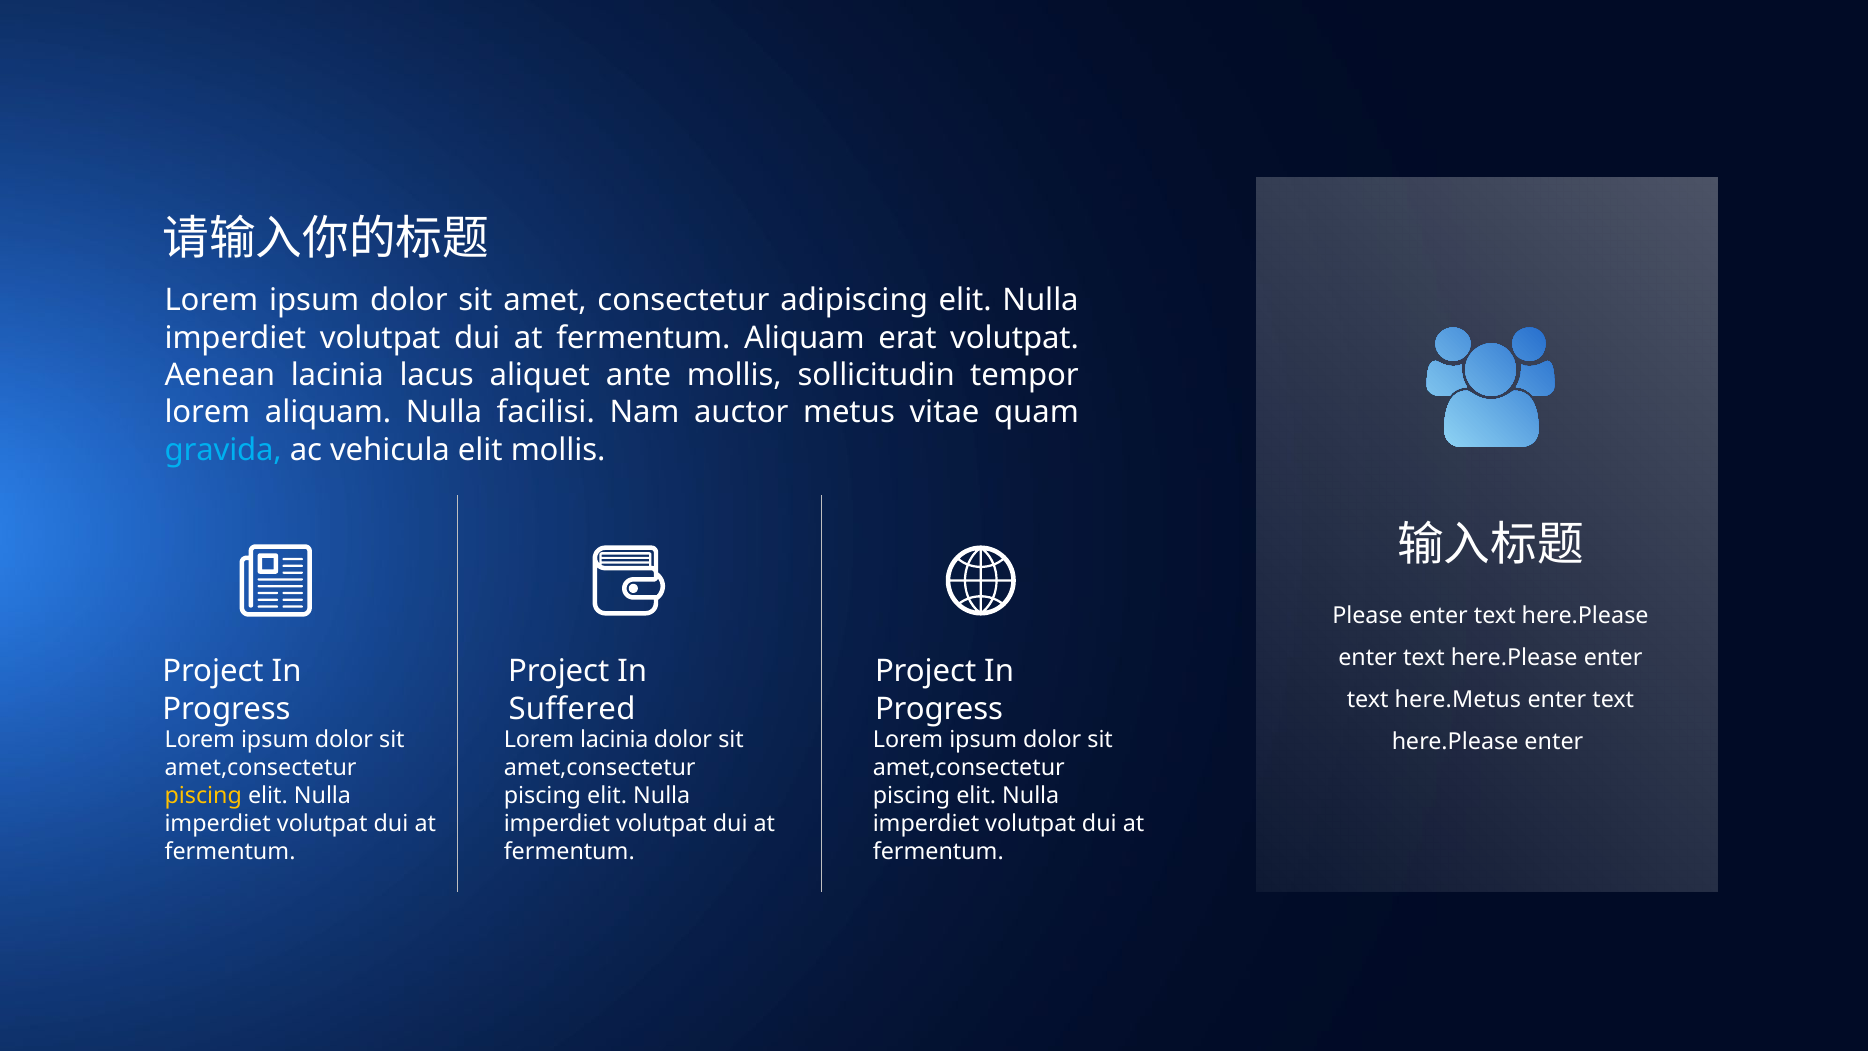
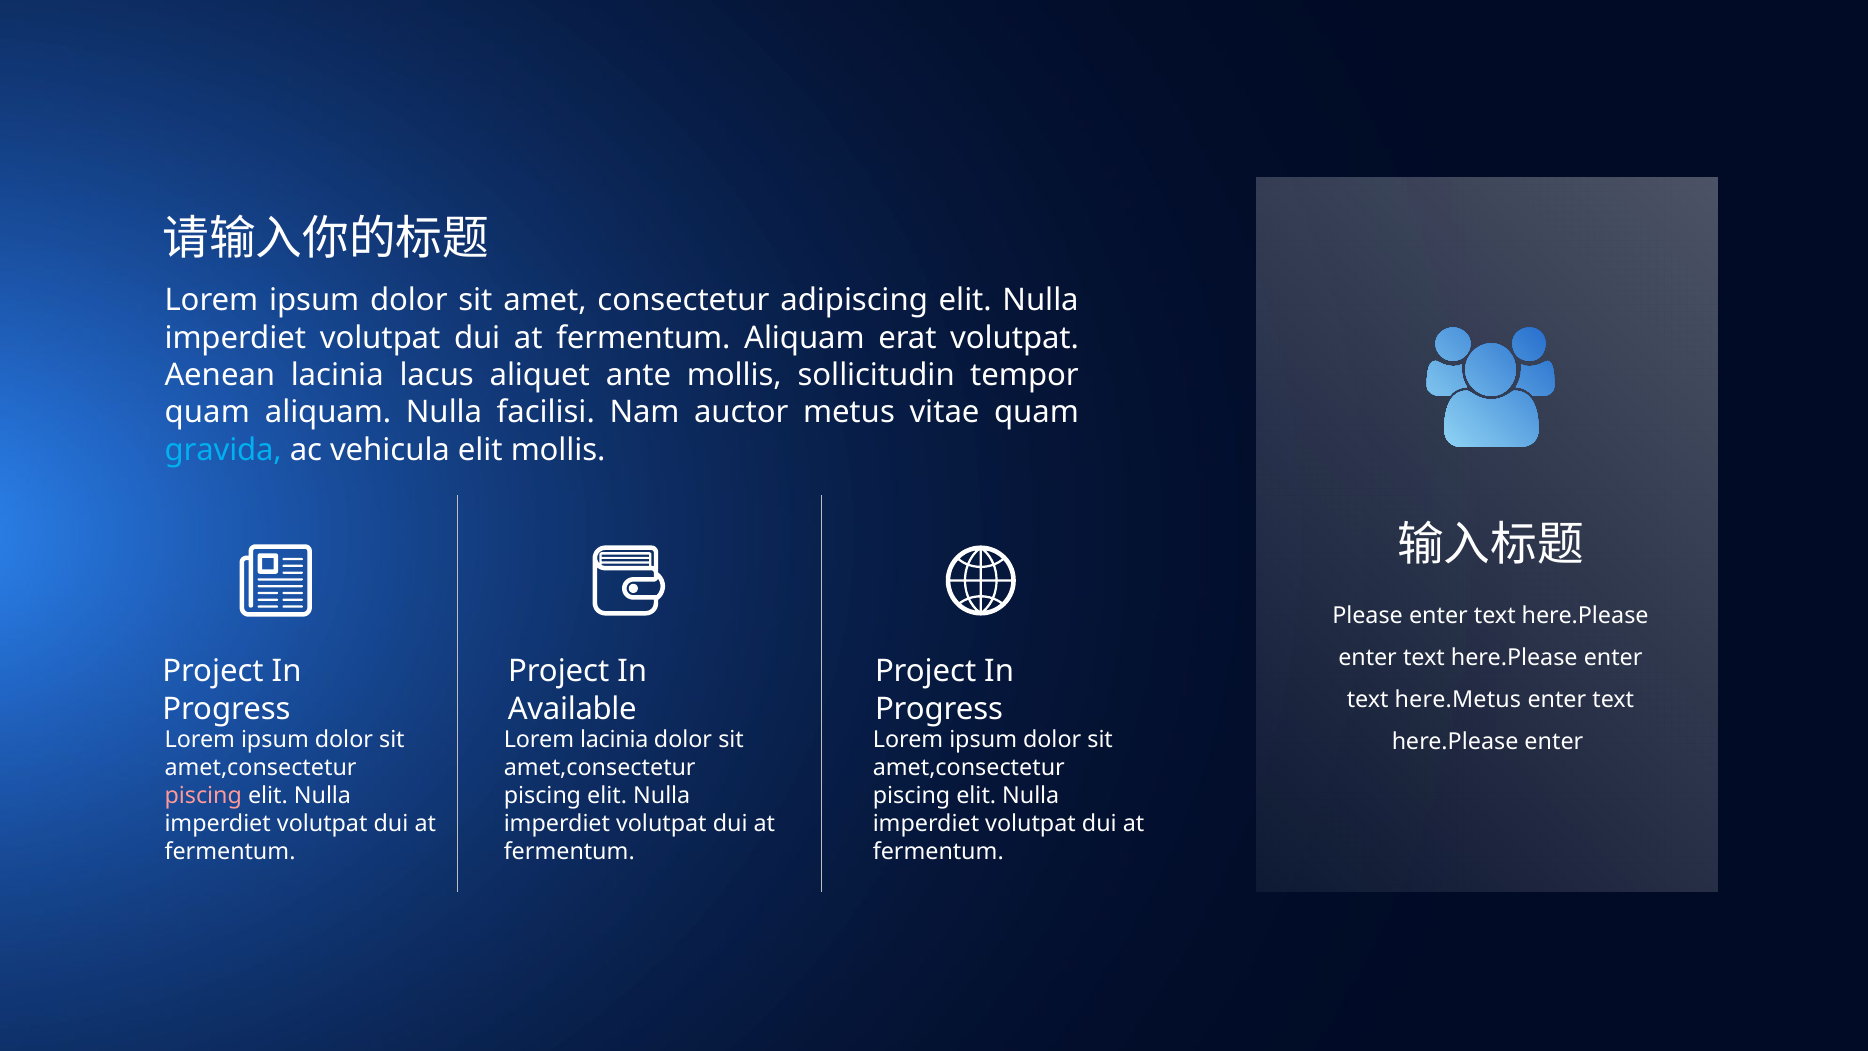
lorem at (207, 413): lorem -> quam
Suffered: Suffered -> Available
piscing at (203, 796) colour: yellow -> pink
